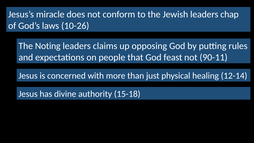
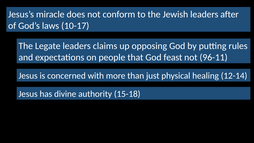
chap: chap -> after
10-26: 10-26 -> 10-17
Noting: Noting -> Legate
90-11: 90-11 -> 96-11
